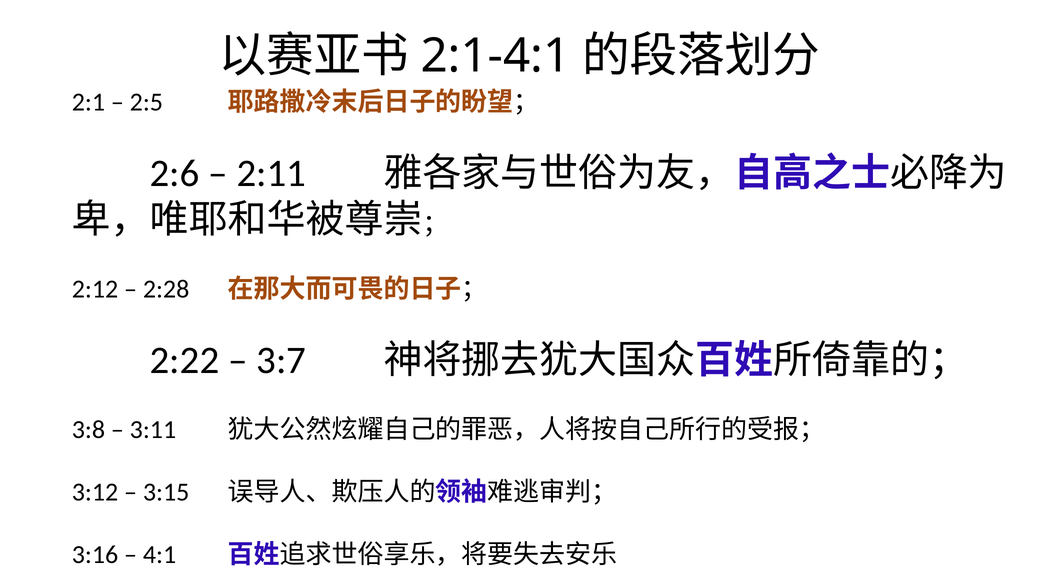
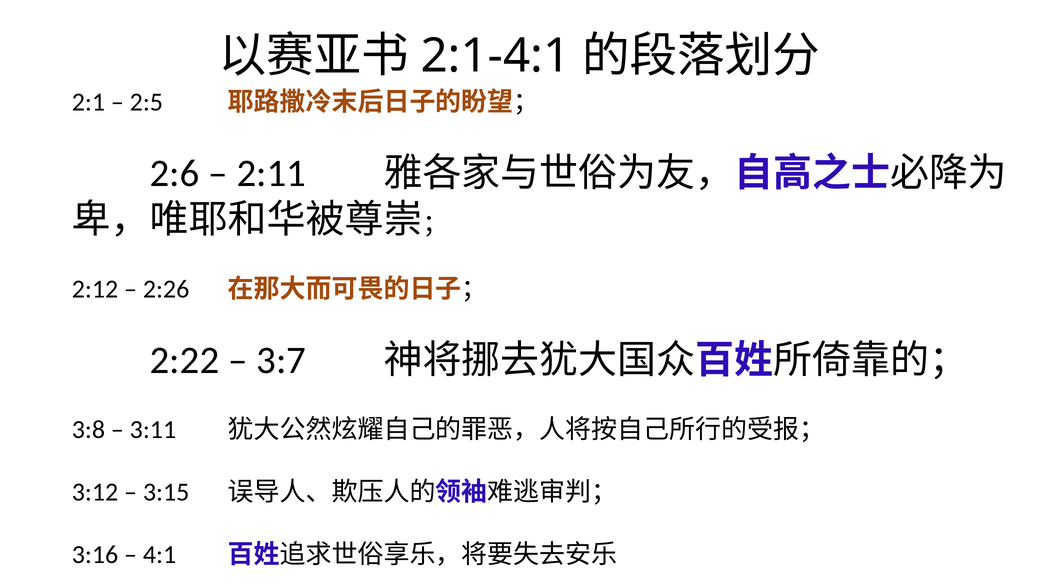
2:28: 2:28 -> 2:26
